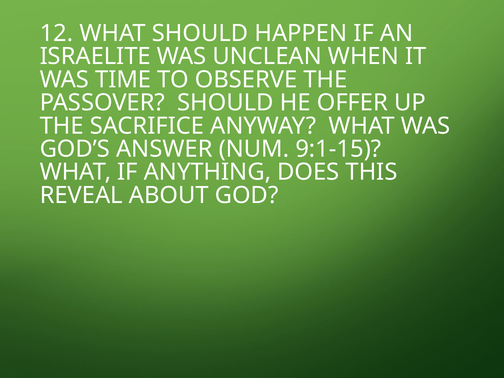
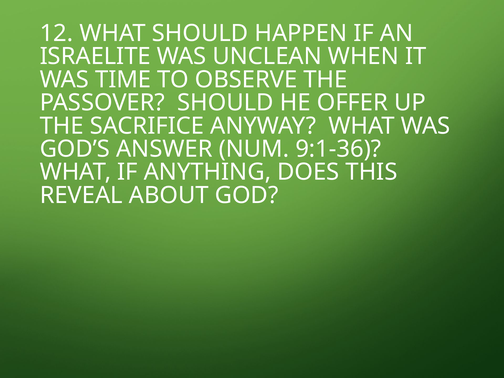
9:1-15: 9:1-15 -> 9:1-36
